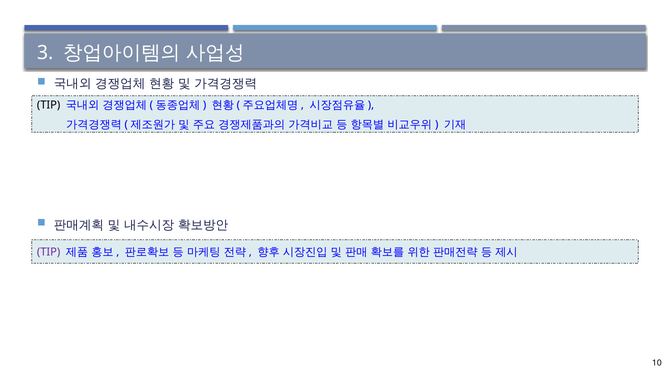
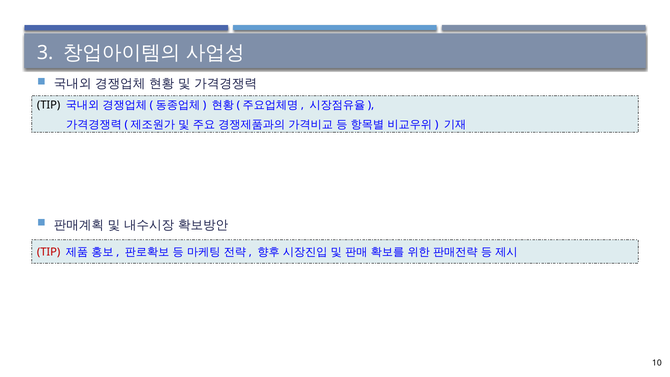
TIP at (49, 252) colour: purple -> red
